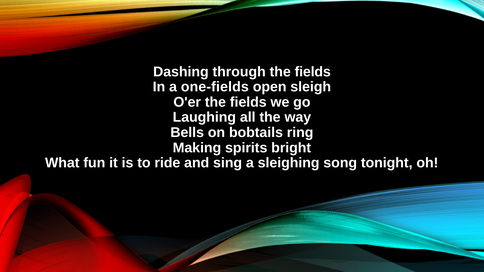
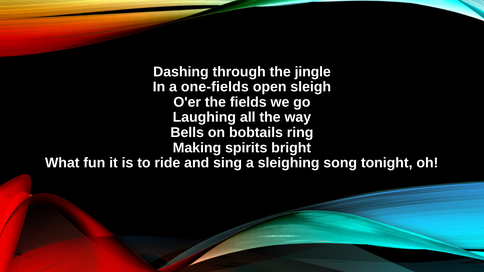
through the fields: fields -> jingle
